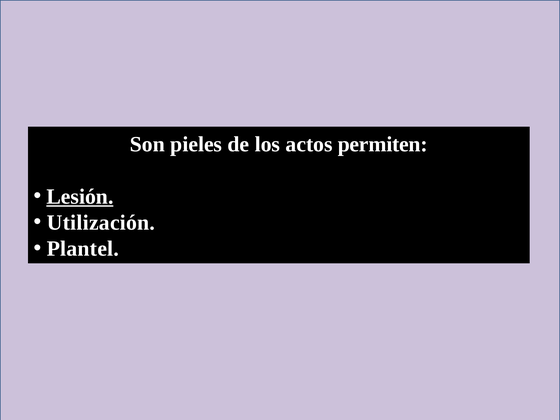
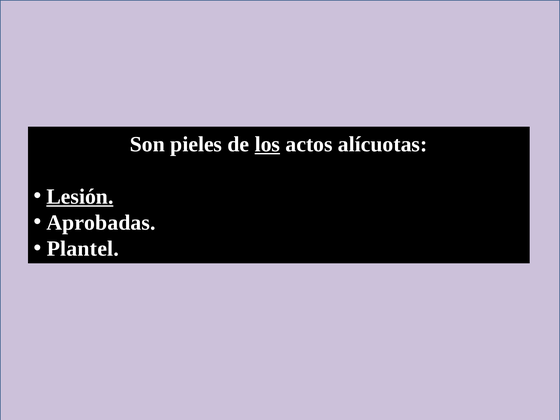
los underline: none -> present
permiten: permiten -> alícuotas
Utilización: Utilización -> Aprobadas
